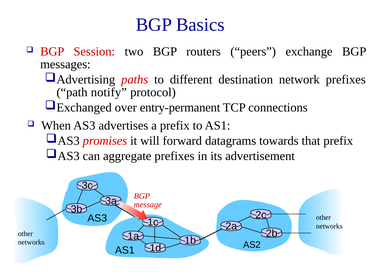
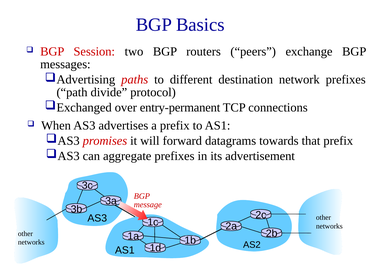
notify: notify -> divide
